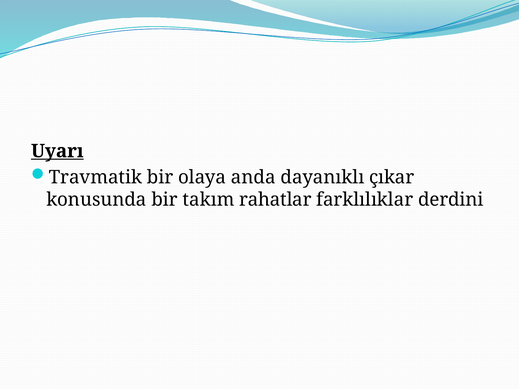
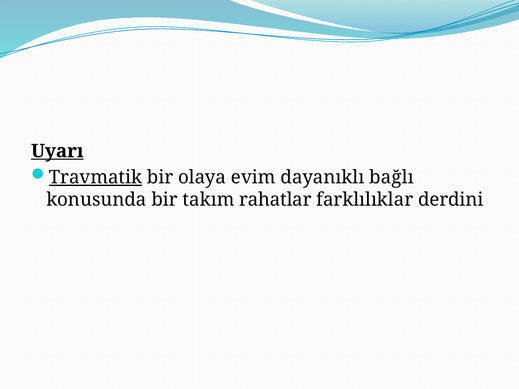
Travmatik underline: none -> present
anda: anda -> evim
çıkar: çıkar -> bağlı
